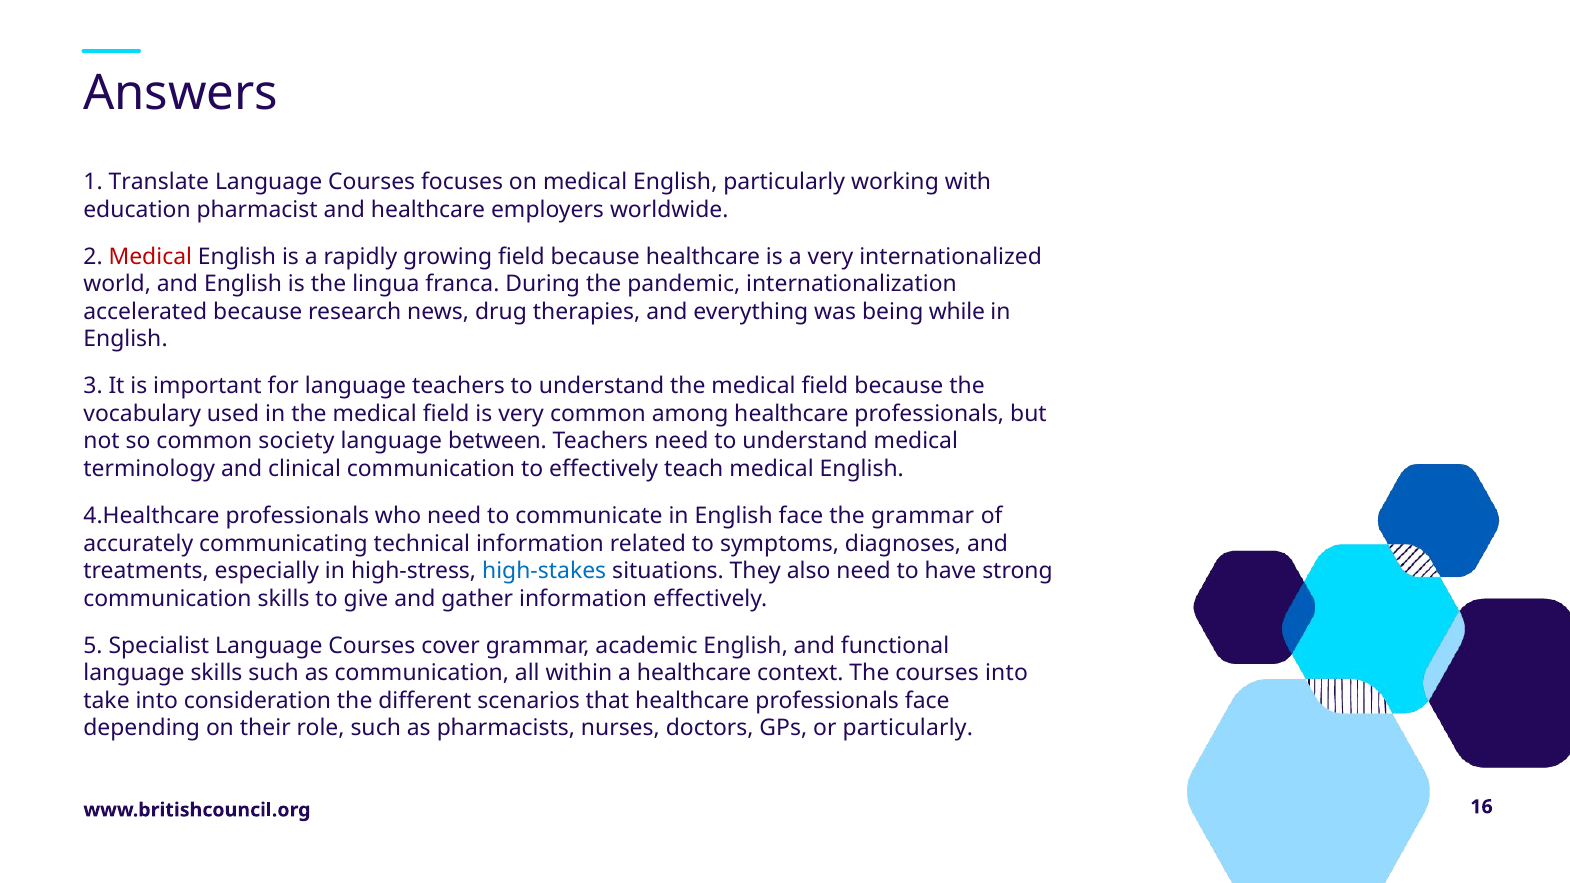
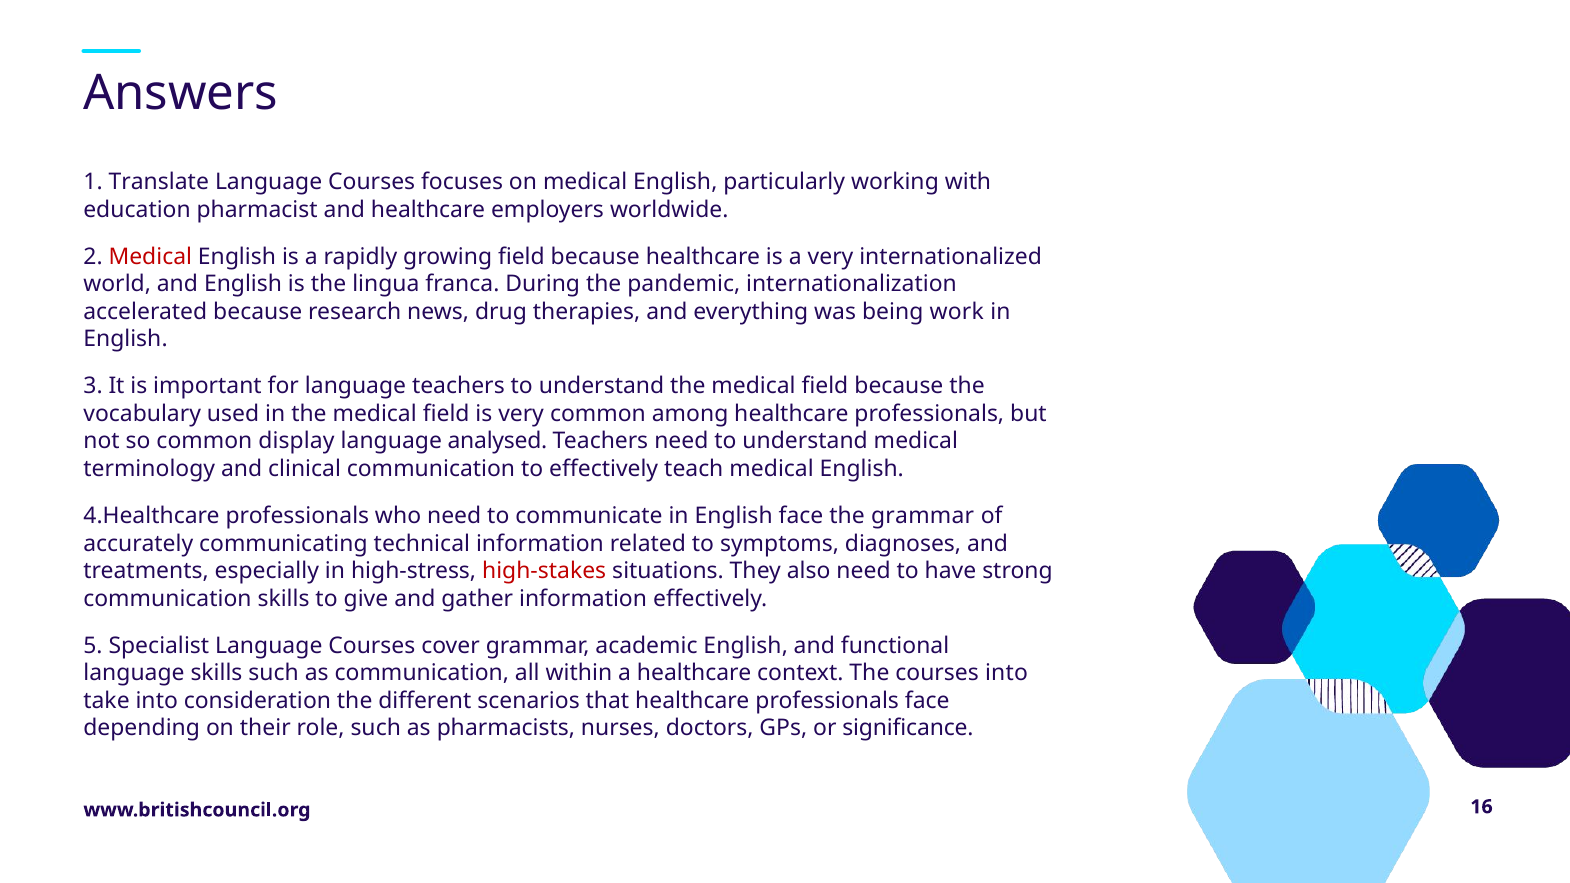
while: while -> work
society: society -> display
between: between -> analysed
high-stakes colour: blue -> red
or particularly: particularly -> significance
